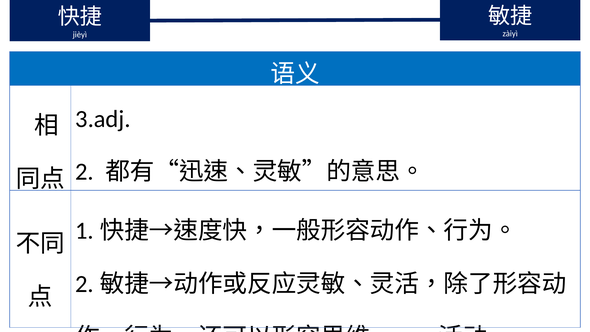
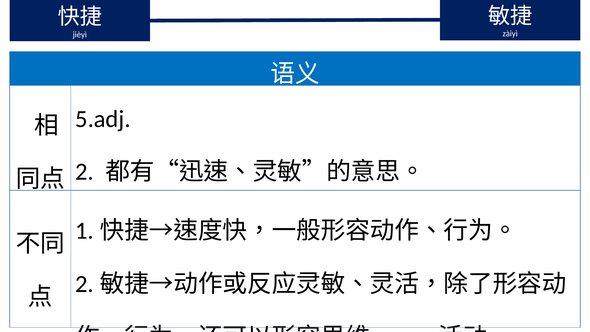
3.adj: 3.adj -> 5.adj
